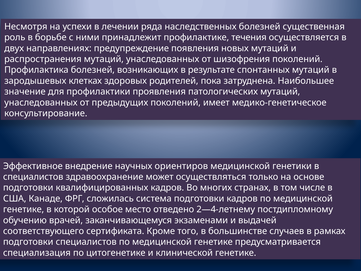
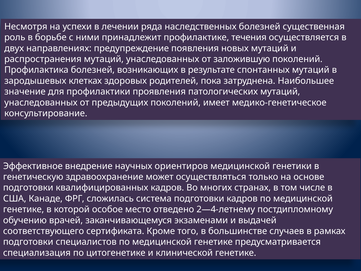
шизофрения: шизофрения -> заложившую
специалистов at (33, 177): специалистов -> генетическую
